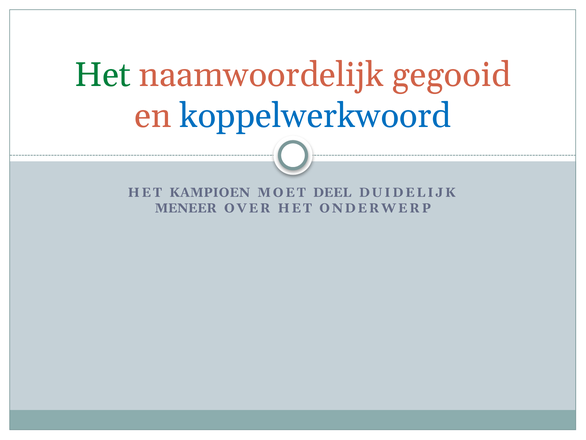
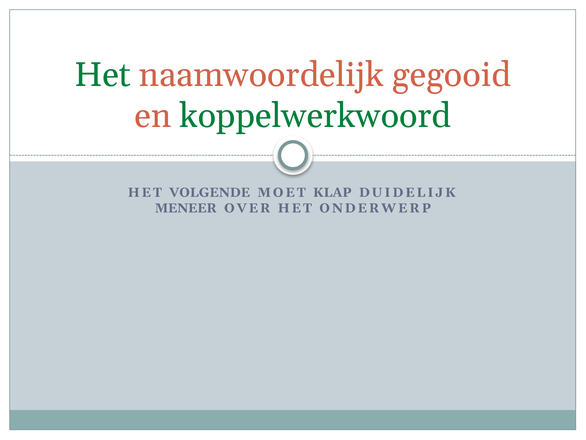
koppelwerkwoord colour: blue -> green
KAMPIOEN: KAMPIOEN -> VOLGENDE
DEEL: DEEL -> KLAP
